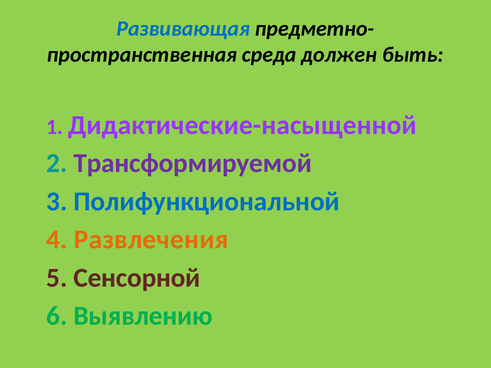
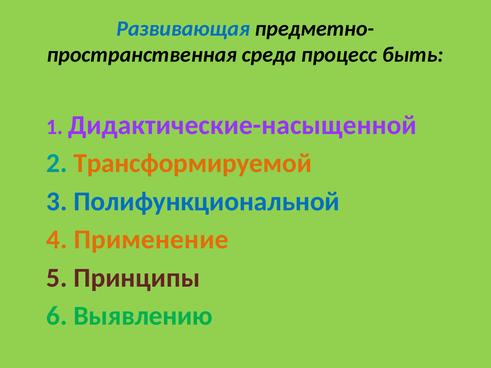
должен: должен -> процесс
Трансформируемой colour: purple -> orange
Развлечения: Развлечения -> Применение
Сенсорной: Сенсорной -> Принципы
